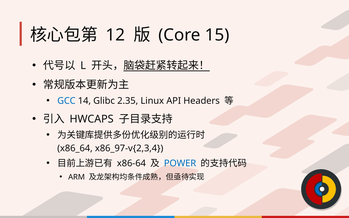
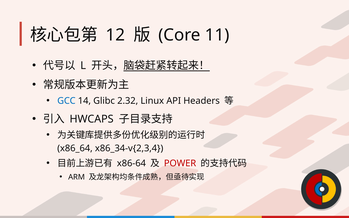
15: 15 -> 11
2.35: 2.35 -> 2.32
x86_97-v{2,3,4: x86_97-v{2,3,4 -> x86_34-v{2,3,4
POWER colour: blue -> red
